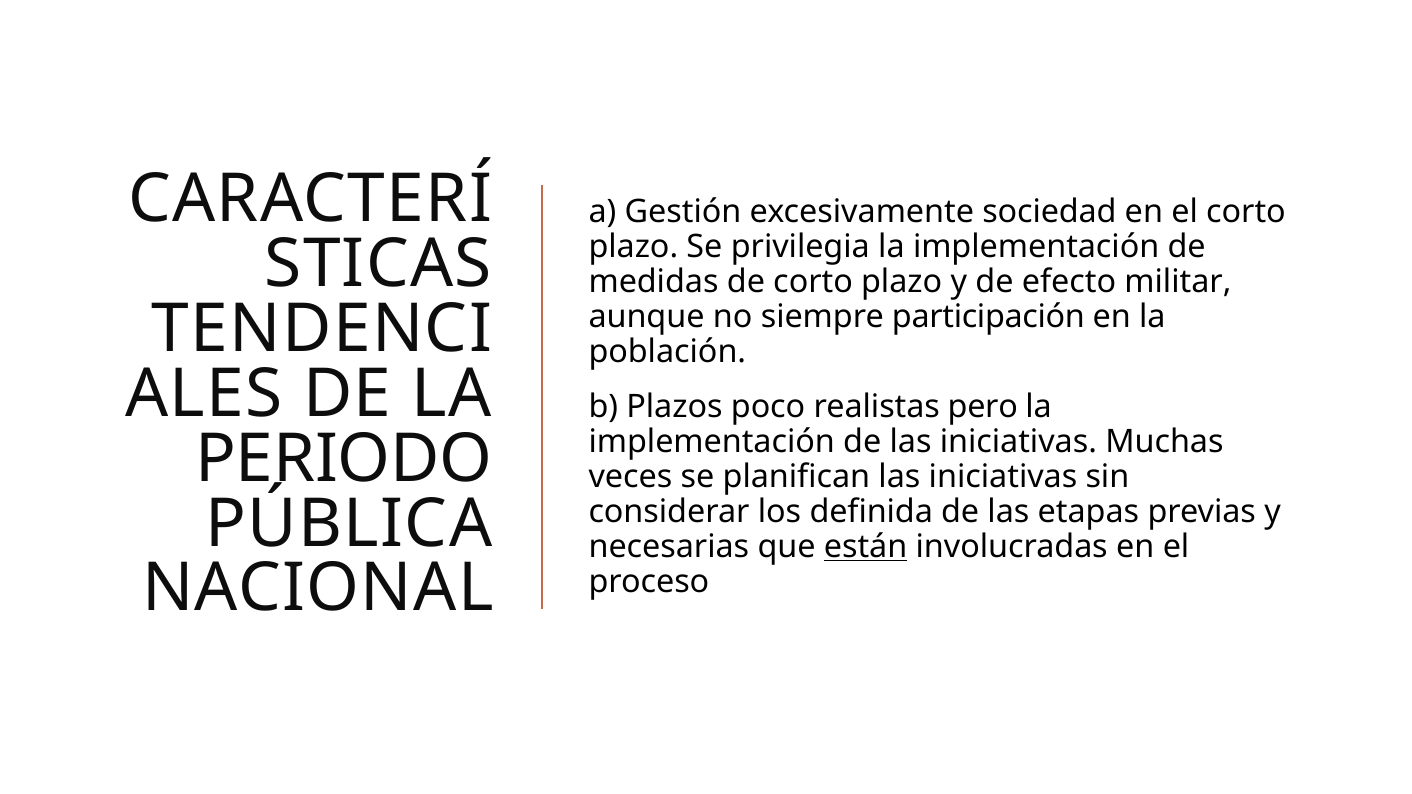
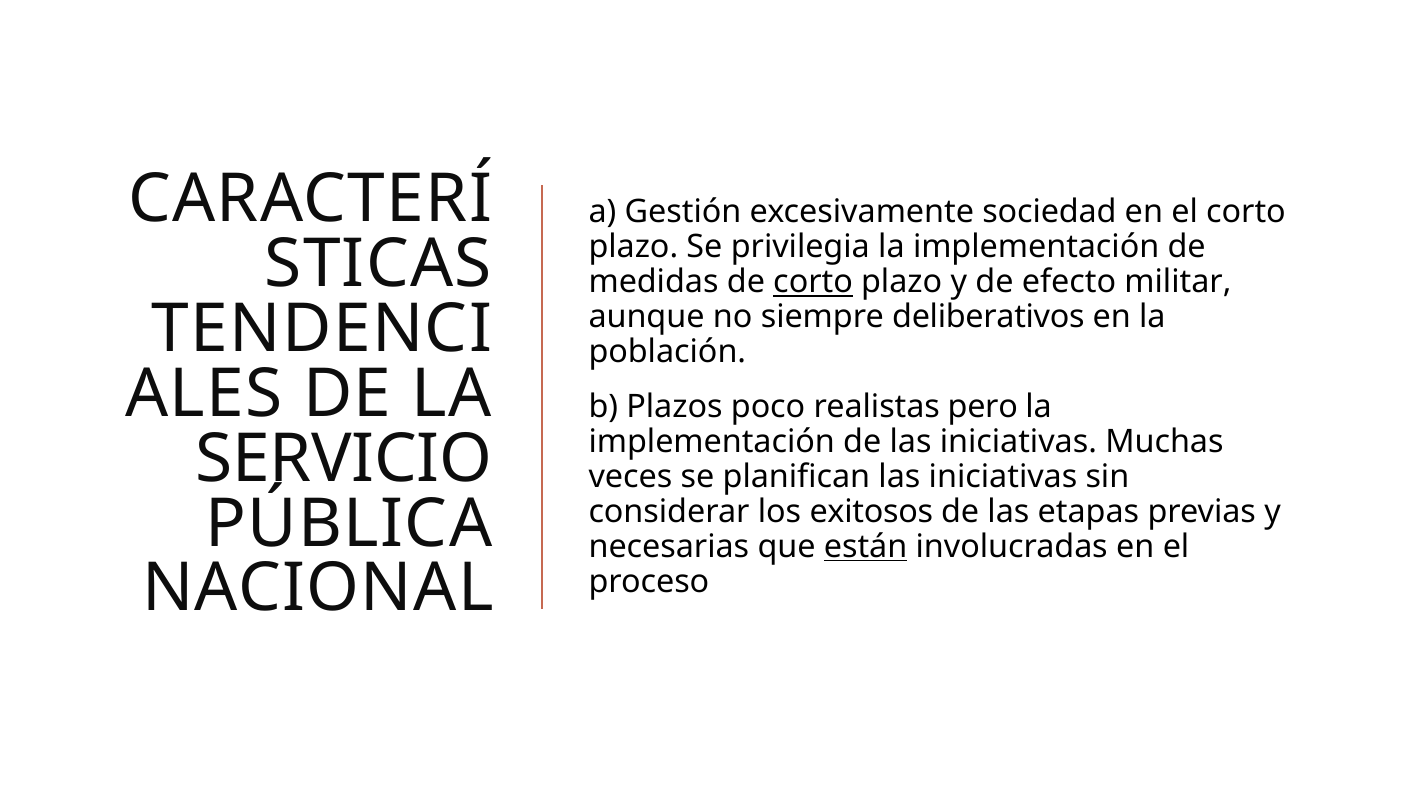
corto at (813, 282) underline: none -> present
participación: participación -> deliberativos
PERIODO: PERIODO -> SERVICIO
definida: definida -> exitosos
